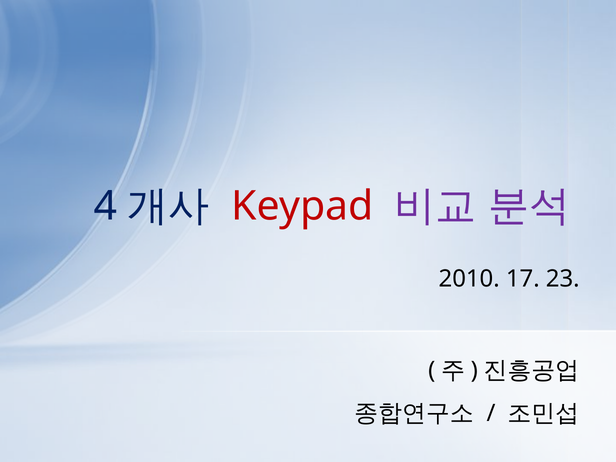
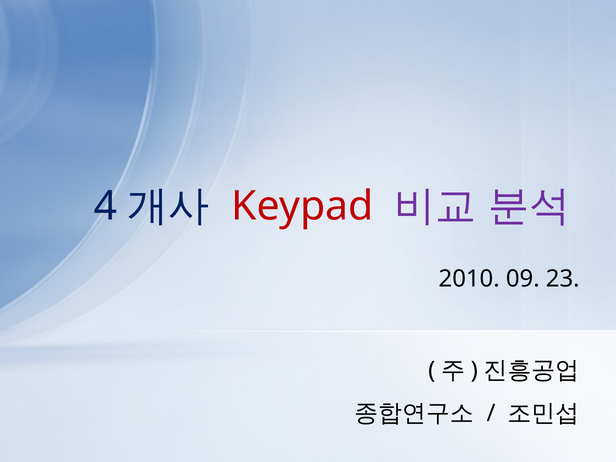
17: 17 -> 09
